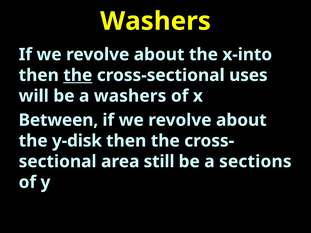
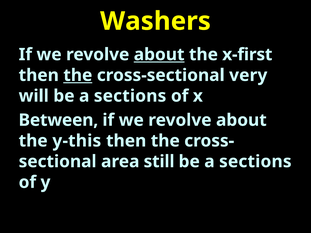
about at (159, 55) underline: none -> present
x-into: x-into -> x-first
uses: uses -> very
will be a washers: washers -> sections
y‑disk: y‑disk -> y‑this
